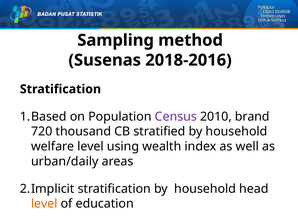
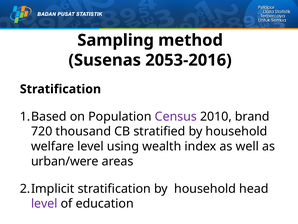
2018-2016: 2018-2016 -> 2053-2016
urban/daily: urban/daily -> urban/were
level at (44, 203) colour: orange -> purple
